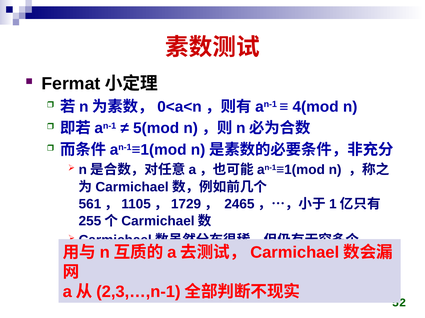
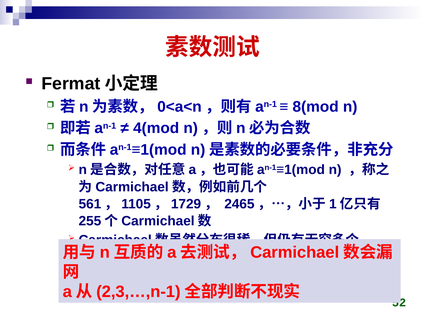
4(mod: 4(mod -> 8(mod
5(mod: 5(mod -> 4(mod
